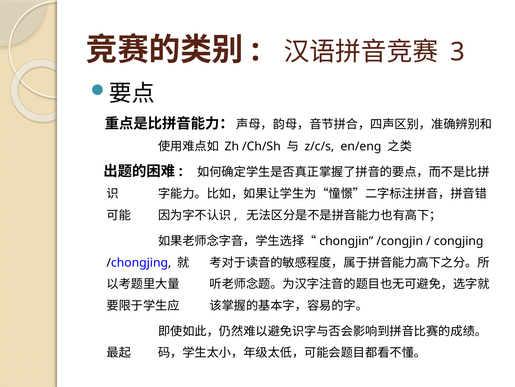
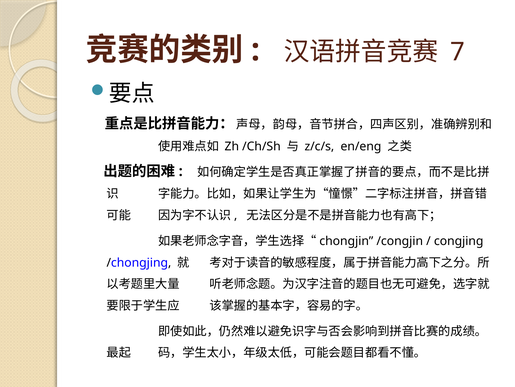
3: 3 -> 7
